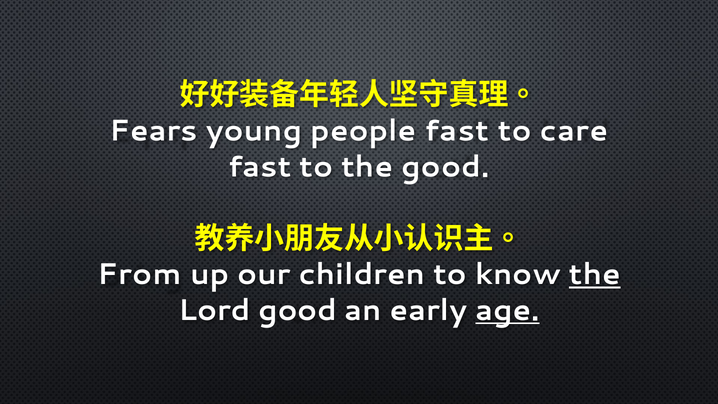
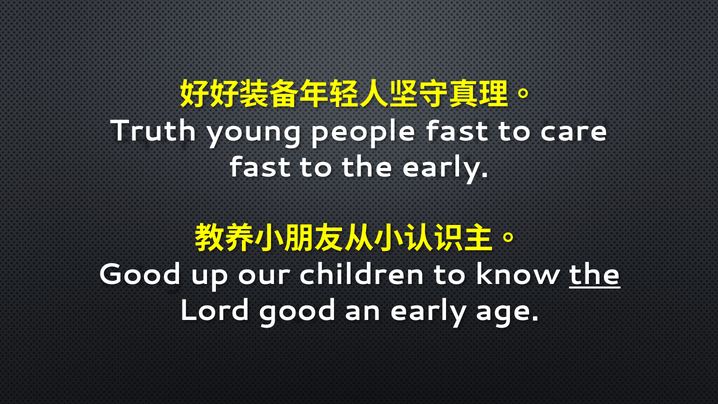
Fears: Fears -> Truth
the good: good -> early
From at (139, 274): From -> Good
age underline: present -> none
